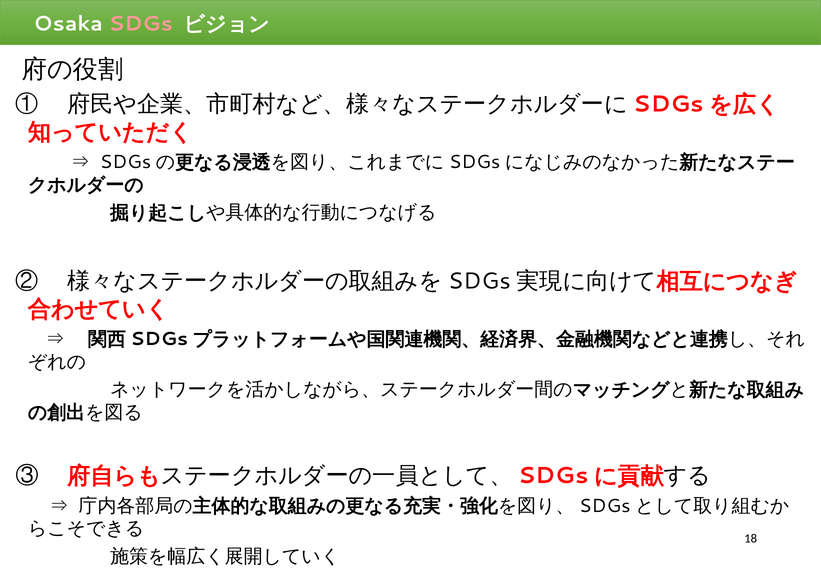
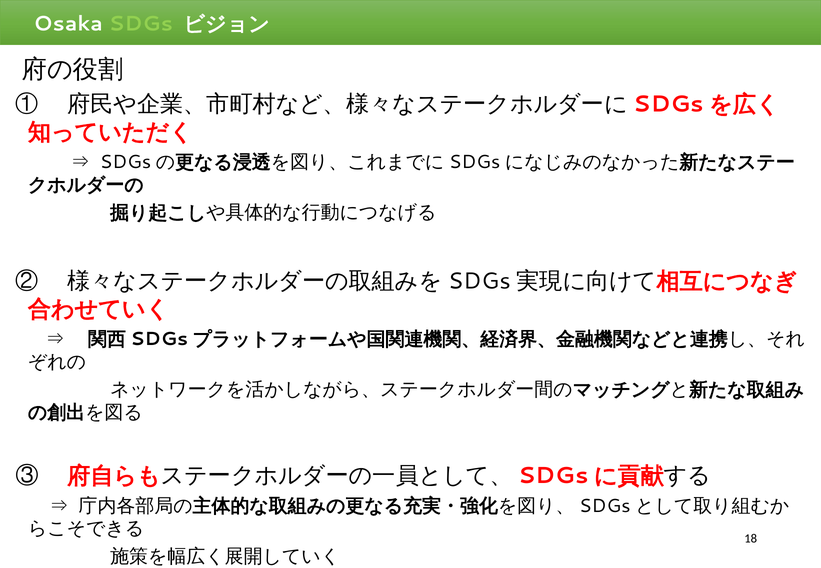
SDGs colour: pink -> light green
